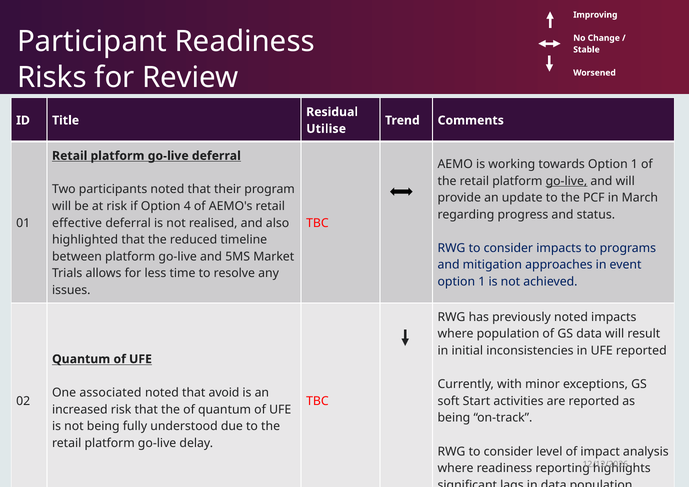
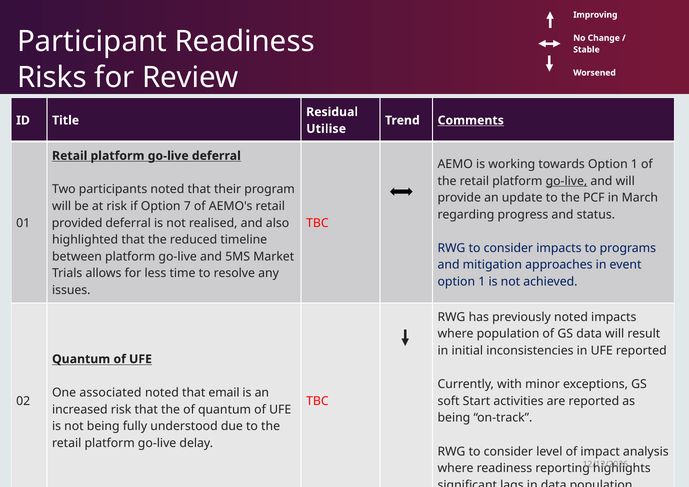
Comments underline: none -> present
4: 4 -> 7
effective: effective -> provided
avoid: avoid -> email
